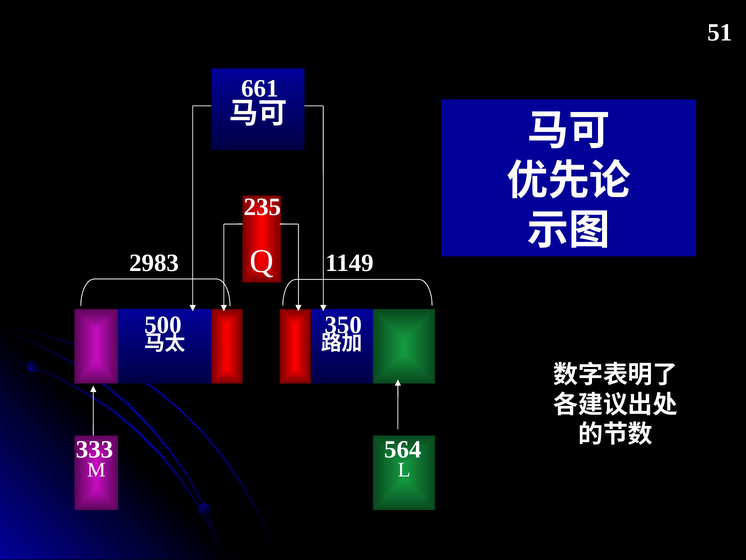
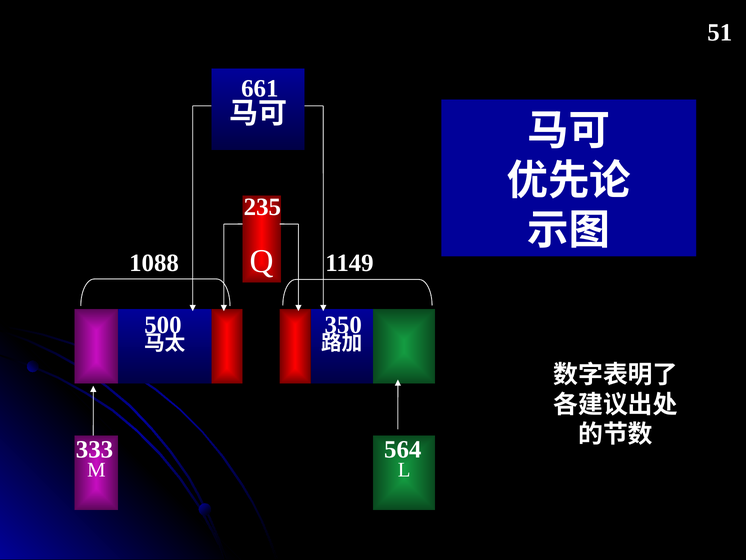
2983: 2983 -> 1088
